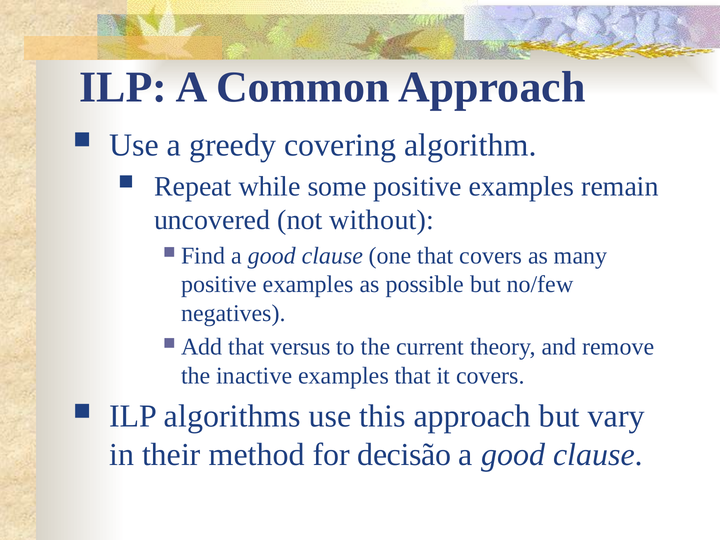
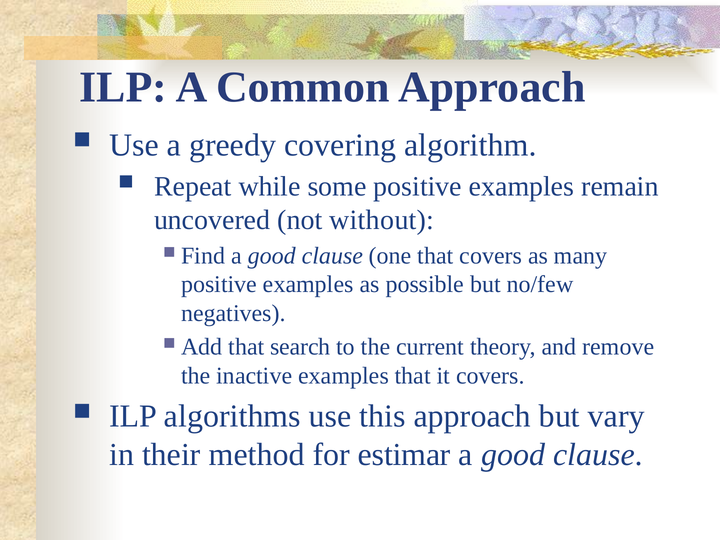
versus: versus -> search
decisão: decisão -> estimar
